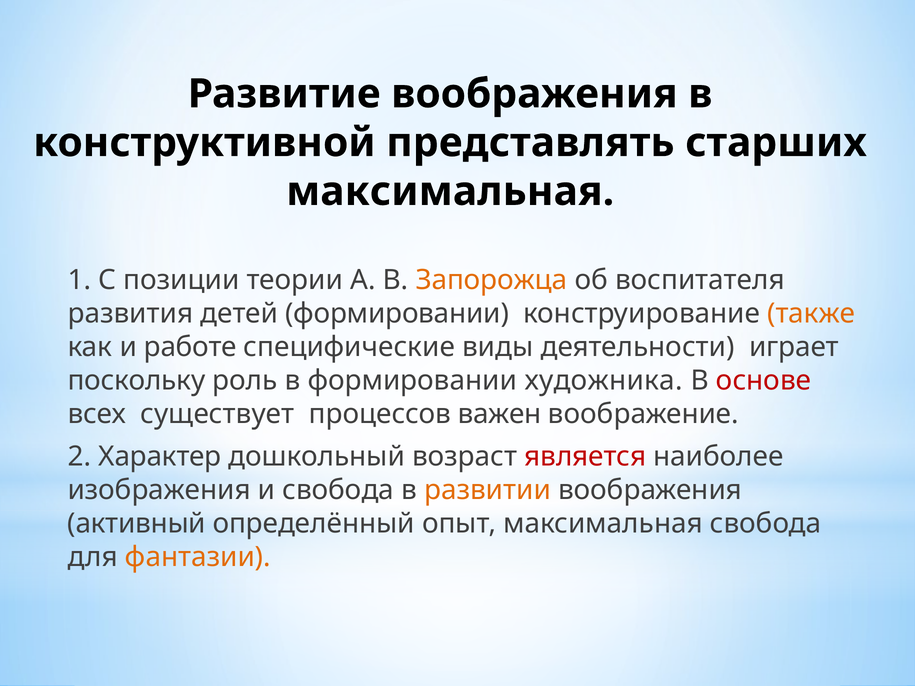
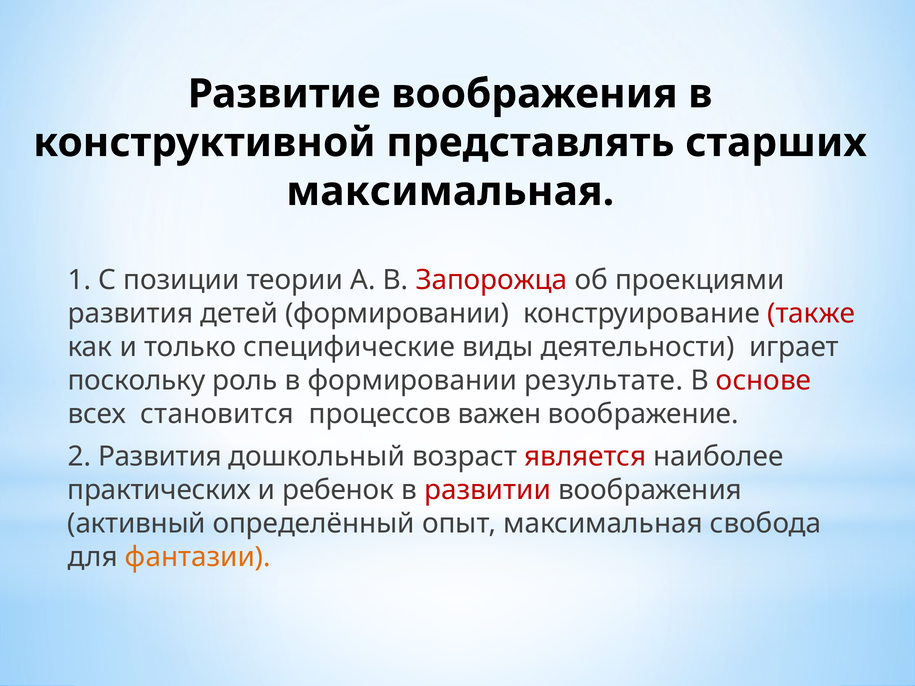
Запорожца colour: orange -> red
воспитателя: воспитателя -> проекциями
также colour: orange -> red
работе: работе -> только
художника: художника -> результате
существует: существует -> становится
2 Характер: Характер -> Развития
изображения: изображения -> практических
и свобода: свобода -> ребенок
развитии colour: orange -> red
